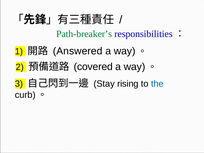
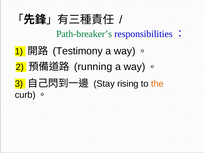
Answered: Answered -> Testimony
covered: covered -> running
the colour: blue -> orange
